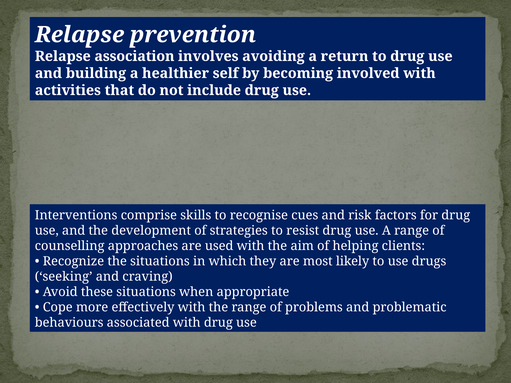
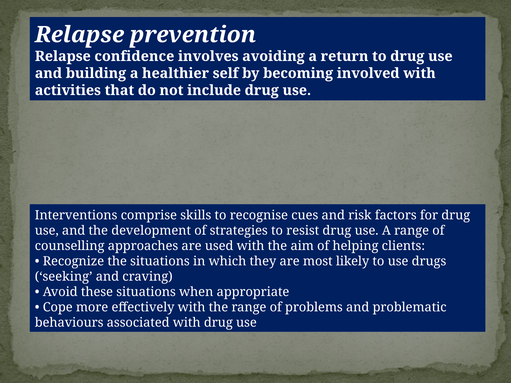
association: association -> confidence
